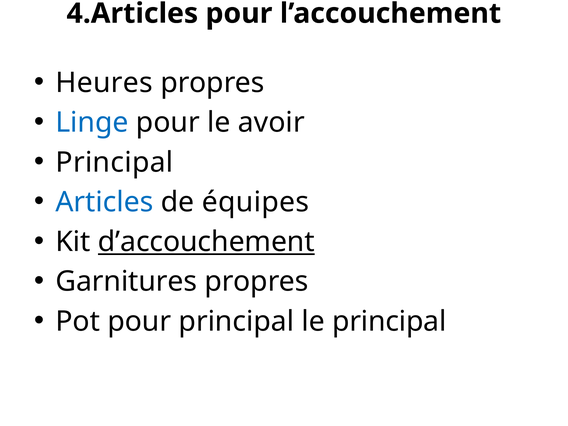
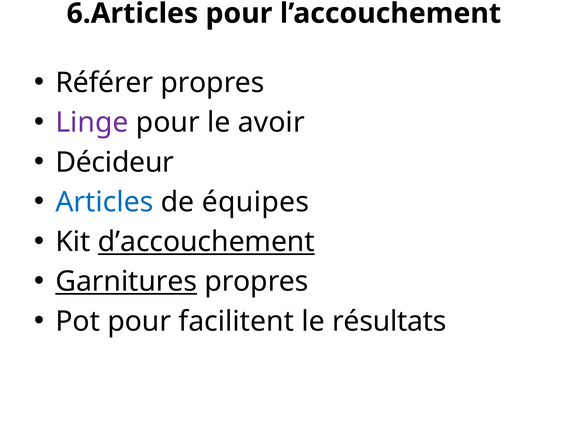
4.Articles: 4.Articles -> 6.Articles
Heures: Heures -> Référer
Linge colour: blue -> purple
Principal at (114, 162): Principal -> Décideur
Garnitures underline: none -> present
pour principal: principal -> facilitent
le principal: principal -> résultats
